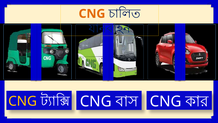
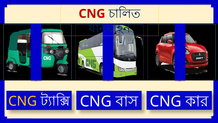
CNG at (92, 14) colour: orange -> red
